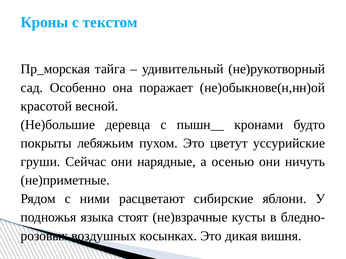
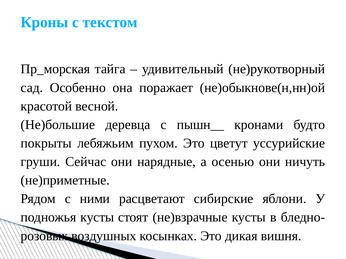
подножья языка: языка -> кусты
